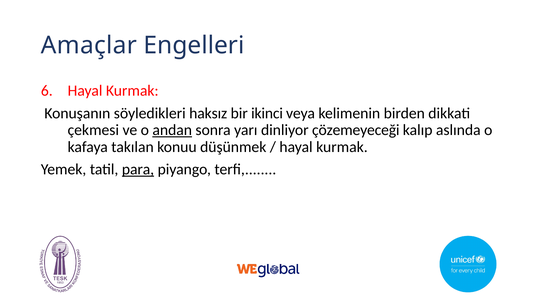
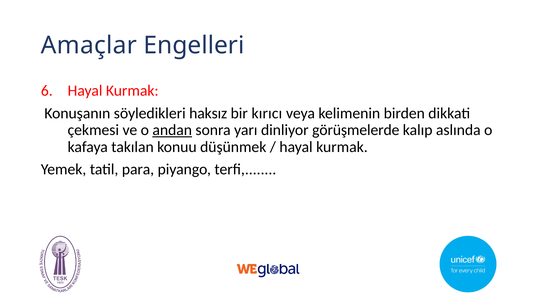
ikinci: ikinci -> kırıcı
çözemeyeceği: çözemeyeceği -> görüşmelerde
para underline: present -> none
